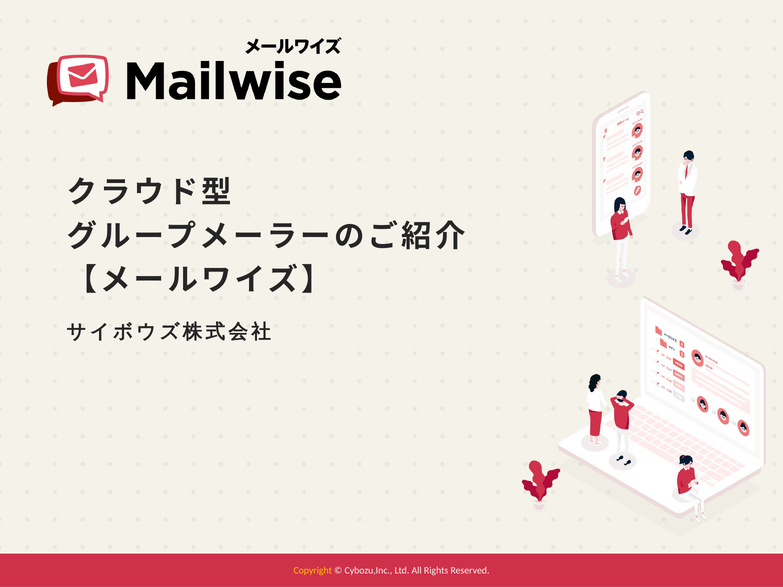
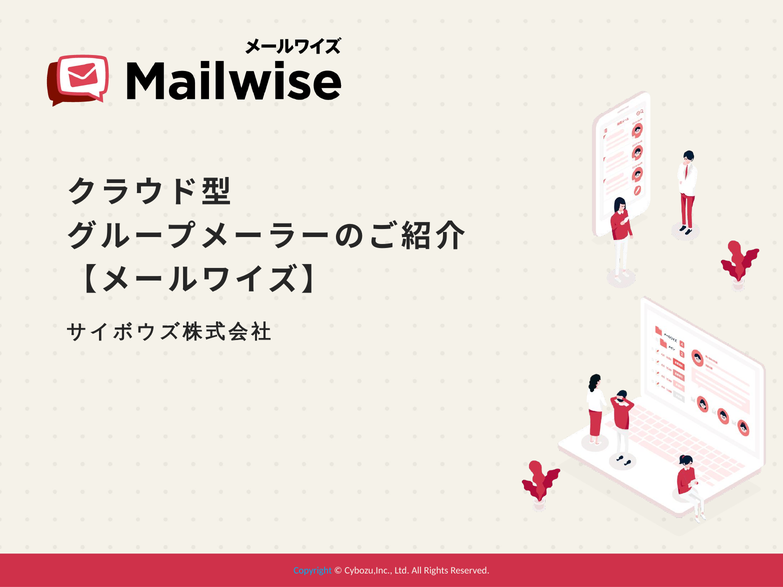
Copyright colour: yellow -> light blue
